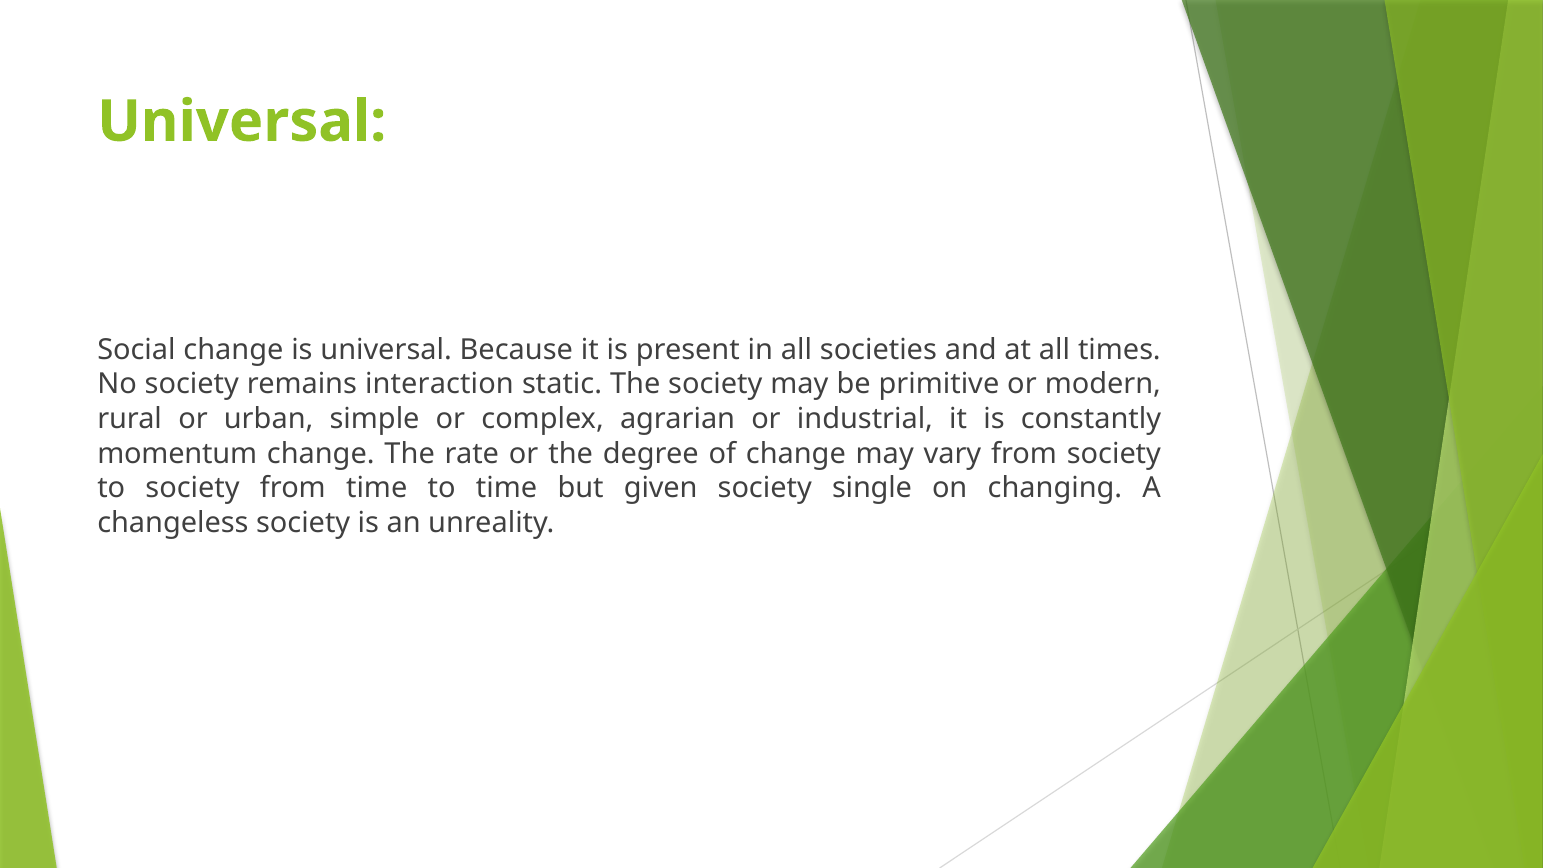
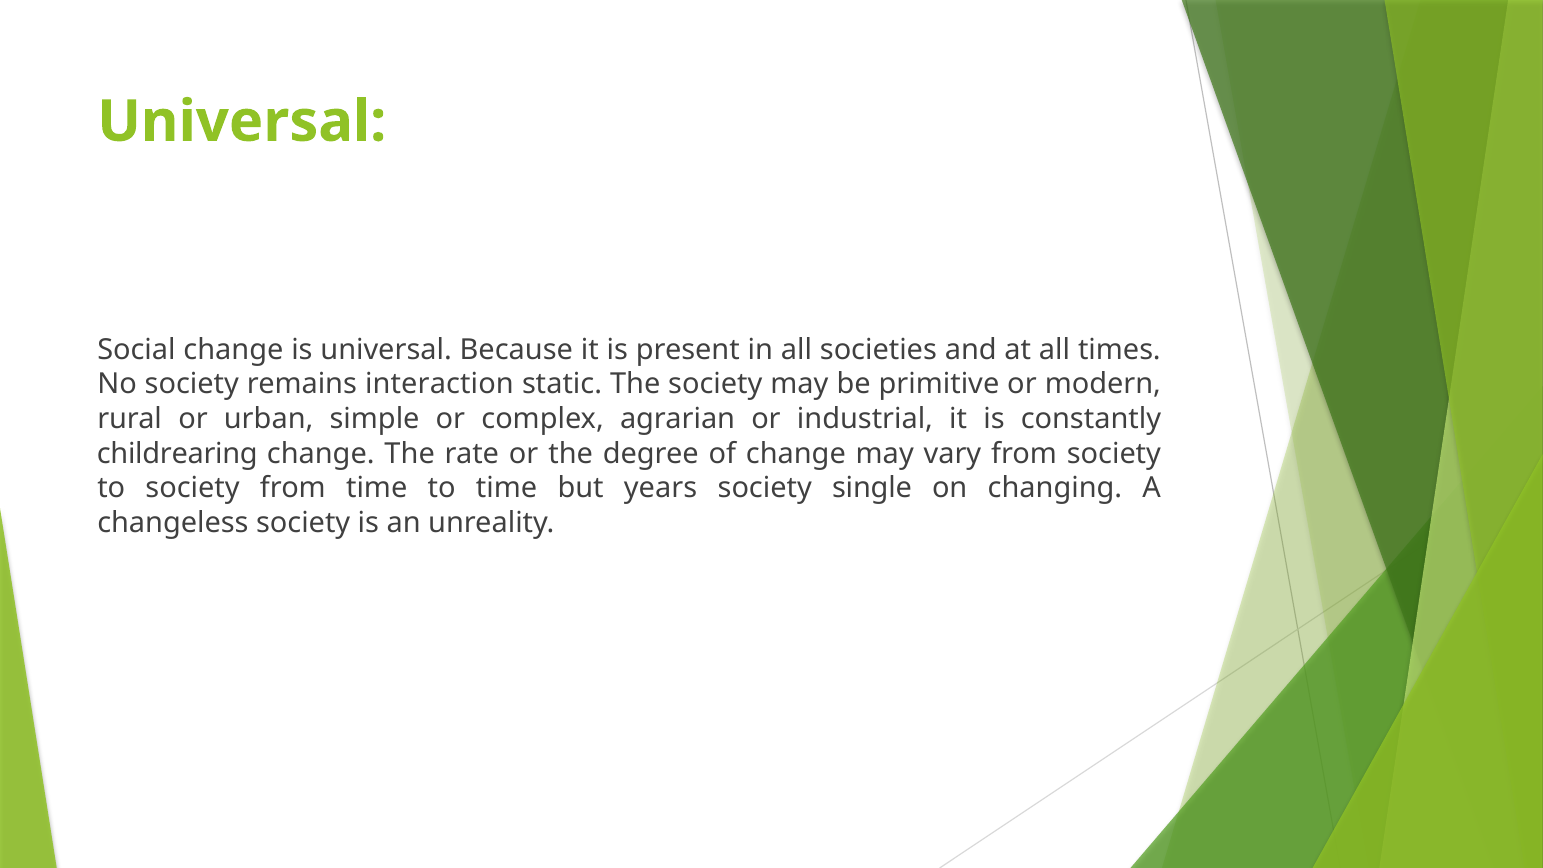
momentum: momentum -> childrearing
given: given -> years
